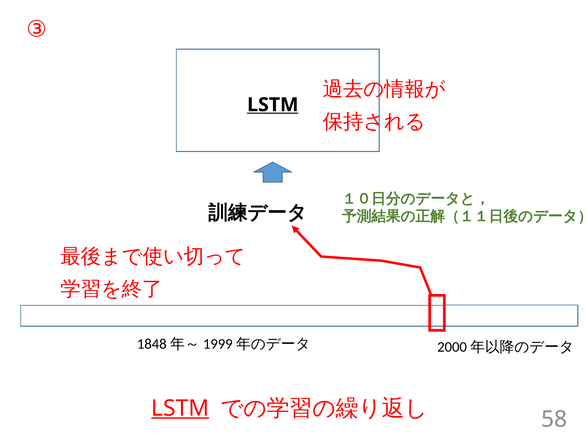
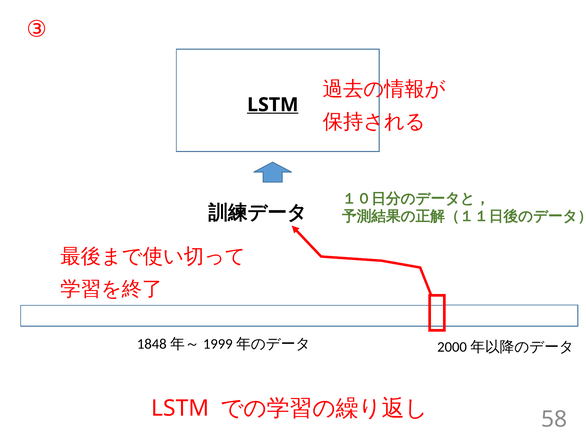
LSTM at (180, 408) underline: present -> none
